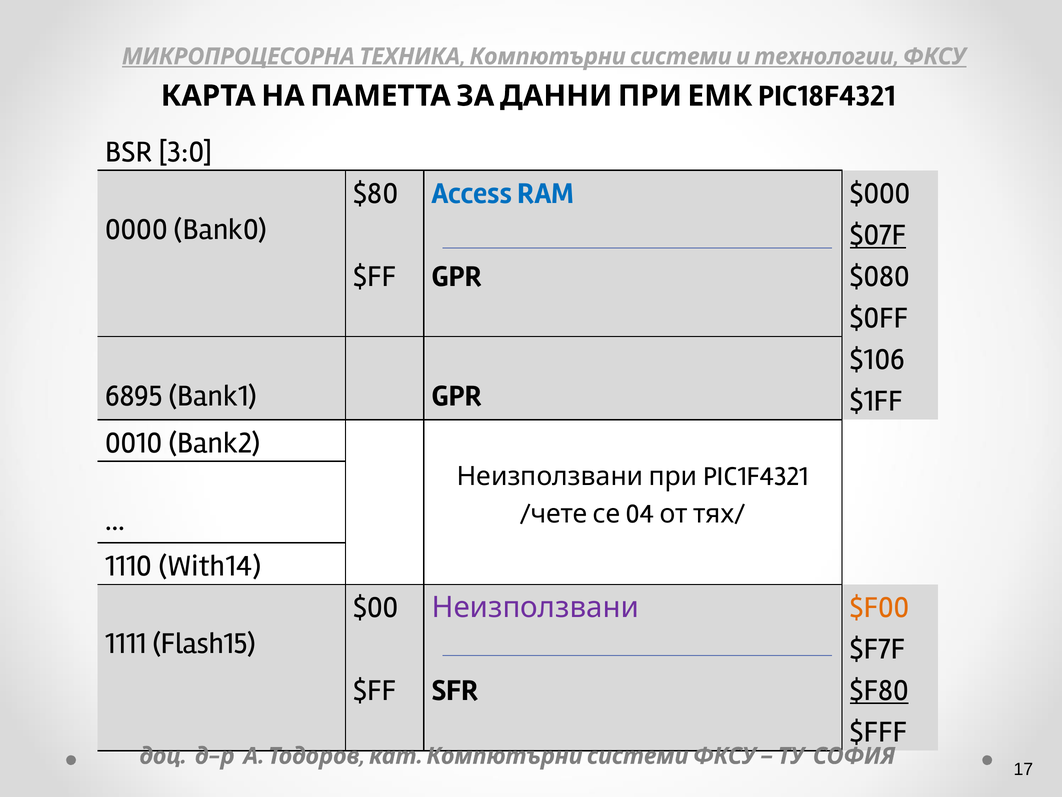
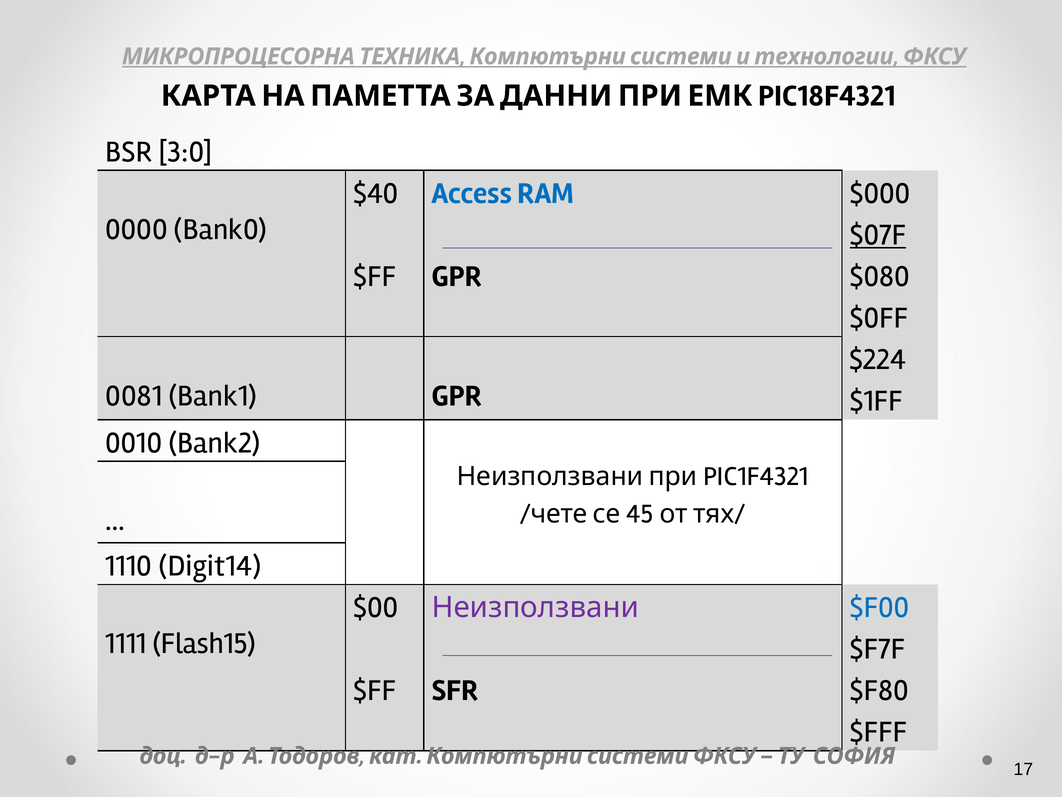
$80: $80 -> $40
$106: $106 -> $224
6895: 6895 -> 0081
04: 04 -> 45
With14: With14 -> Digit14
$F00 colour: orange -> blue
$F80 underline: present -> none
